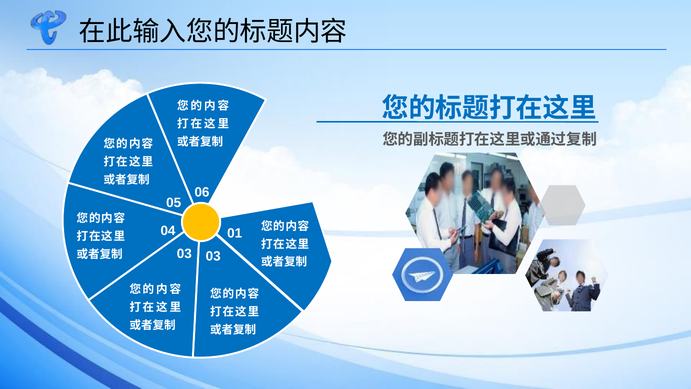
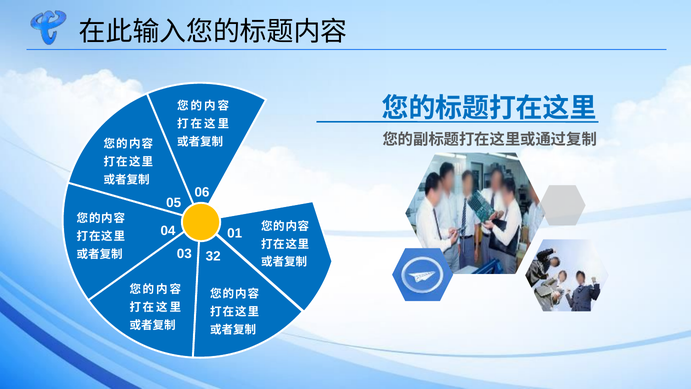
03 03: 03 -> 32
